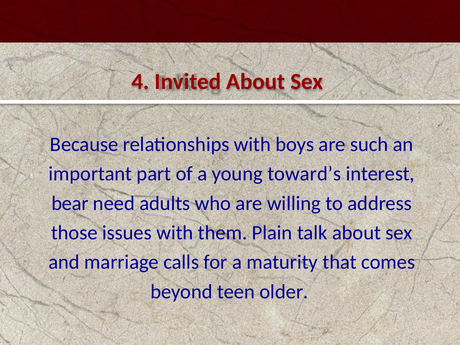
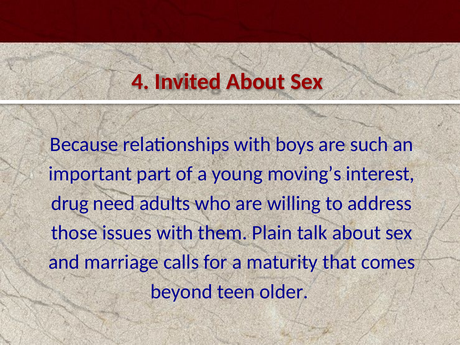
toward’s: toward’s -> moving’s
bear: bear -> drug
